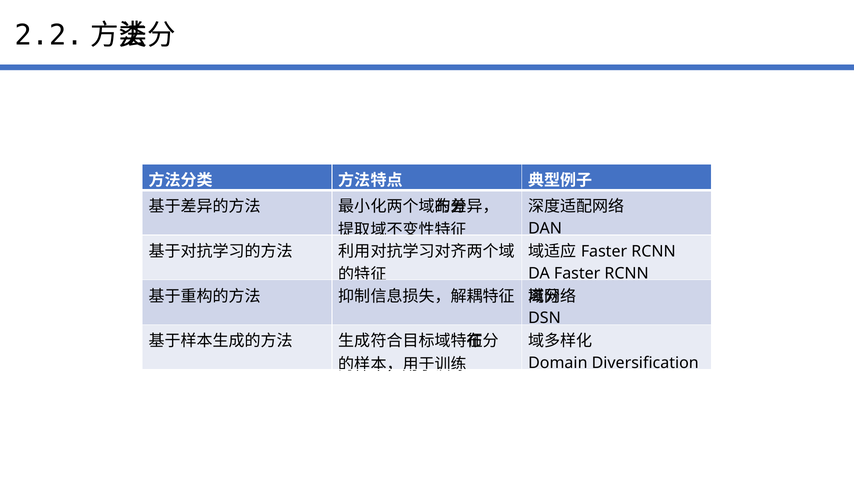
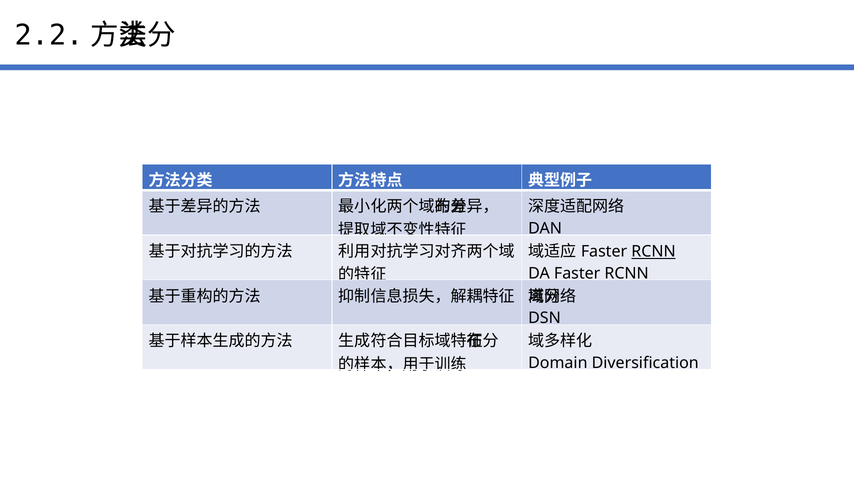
RCNN at (654, 252) underline: none -> present
